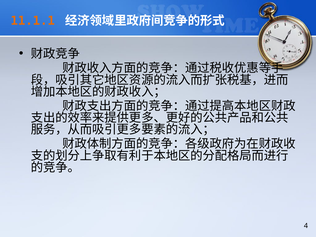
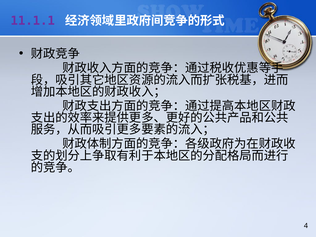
11.1.1 colour: orange -> purple
